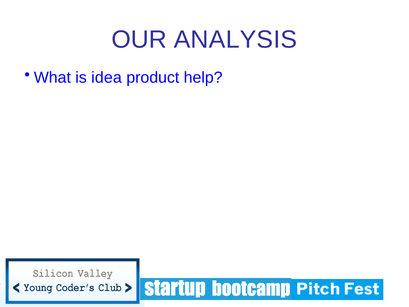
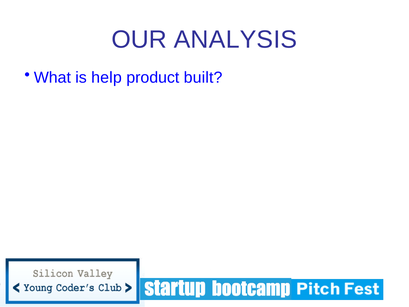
idea: idea -> help
help: help -> built
